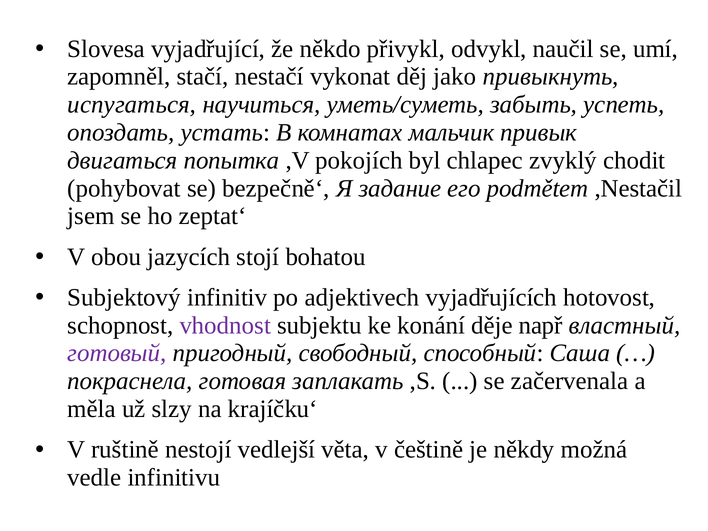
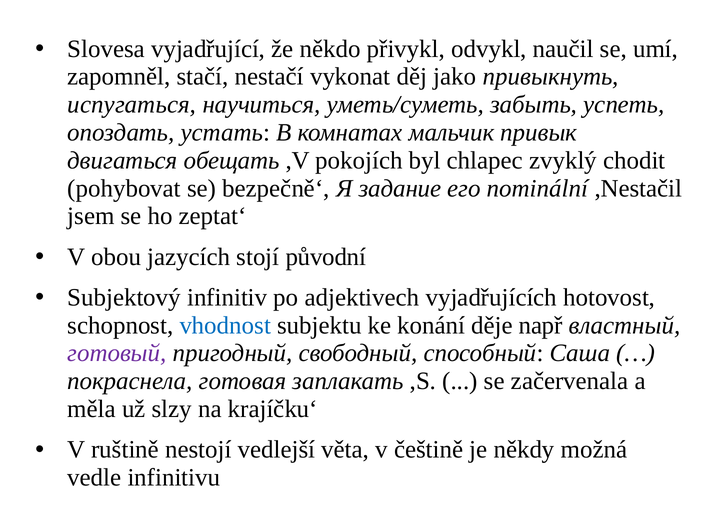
попытка: попытка -> обещать
podmětem: podmětem -> nominální
bohatou: bohatou -> původní
vhodnost colour: purple -> blue
